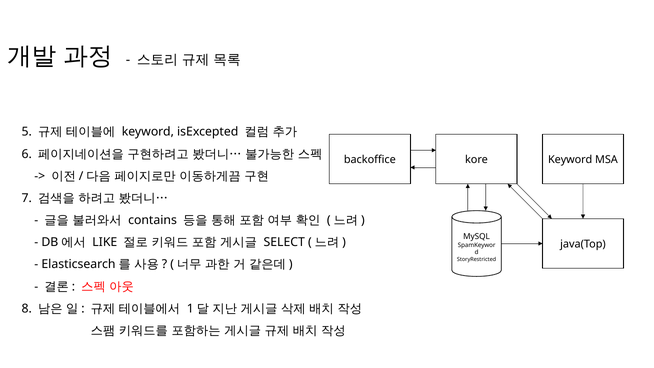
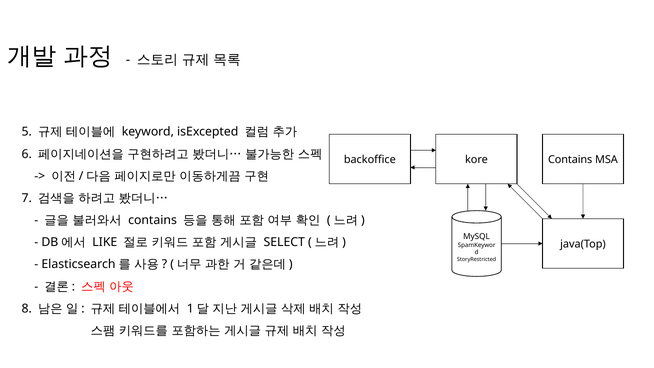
Keyword at (570, 160): Keyword -> Contains
